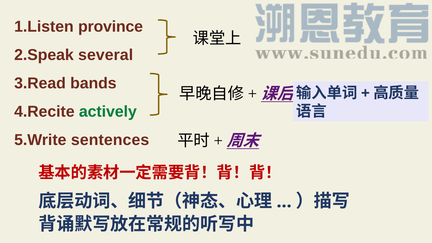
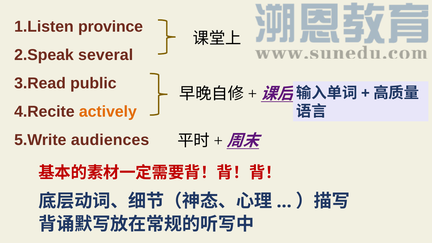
bands: bands -> public
actively colour: green -> orange
sentences: sentences -> audiences
